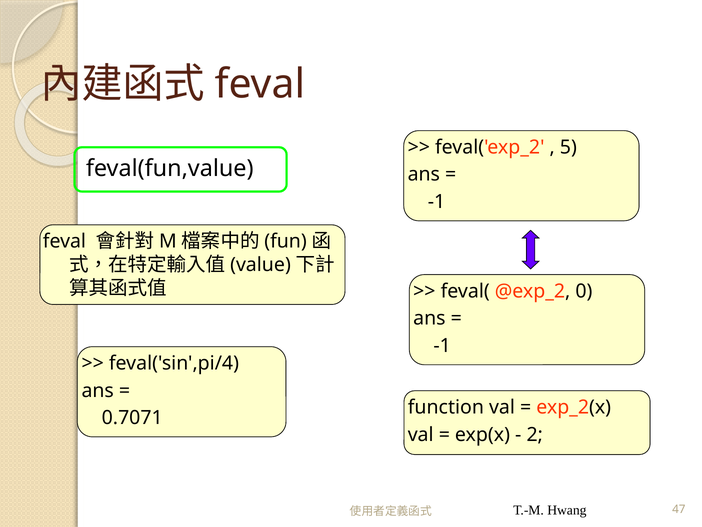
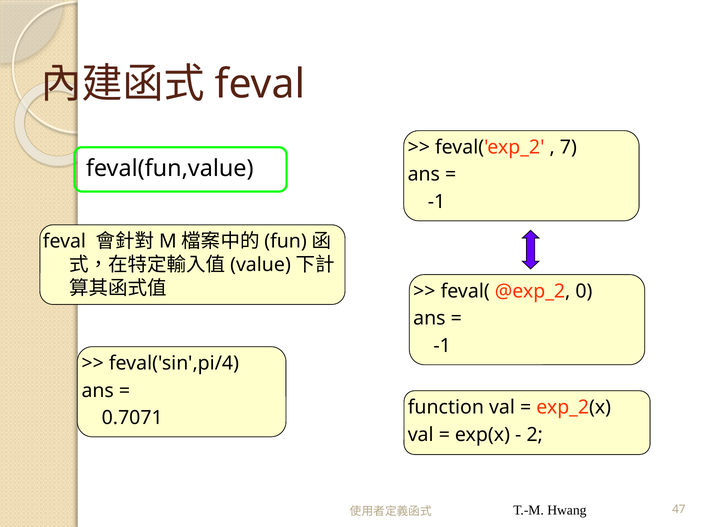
5: 5 -> 7
